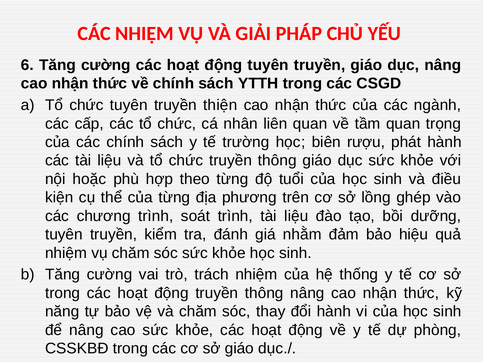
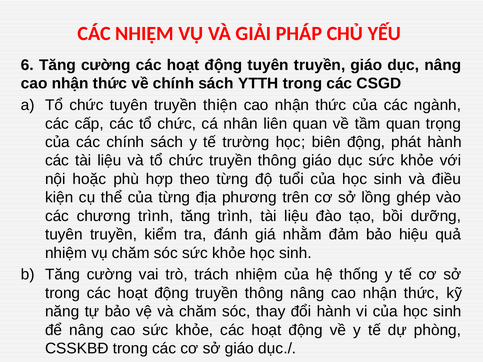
biên rượu: rượu -> động
trình soát: soát -> tăng
